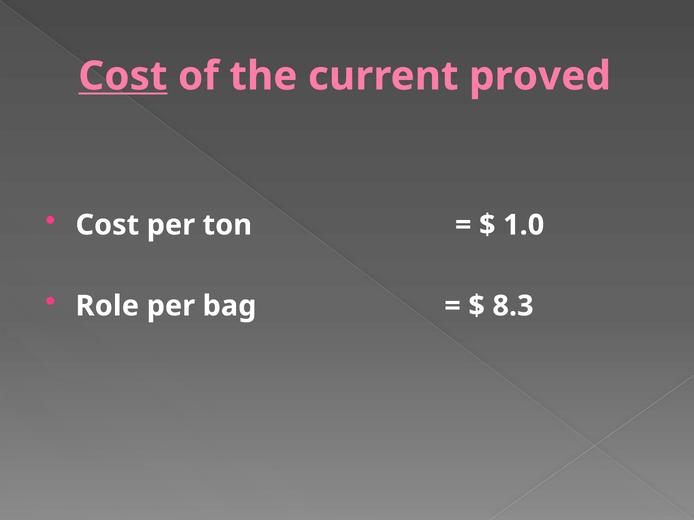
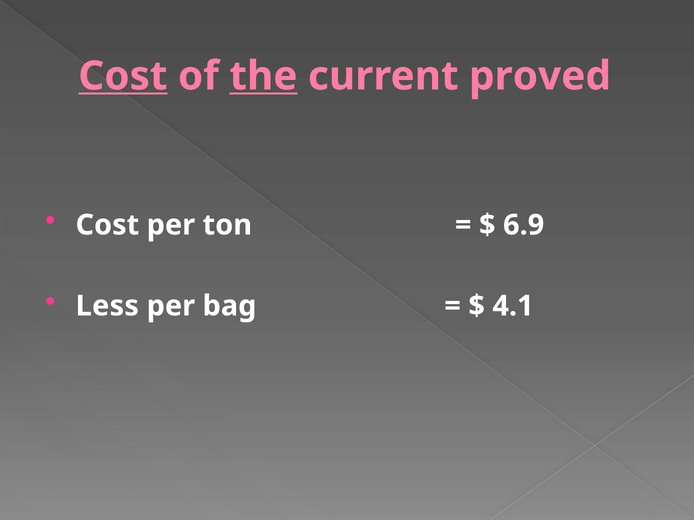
the underline: none -> present
1.0: 1.0 -> 6.9
Role: Role -> Less
8.3: 8.3 -> 4.1
